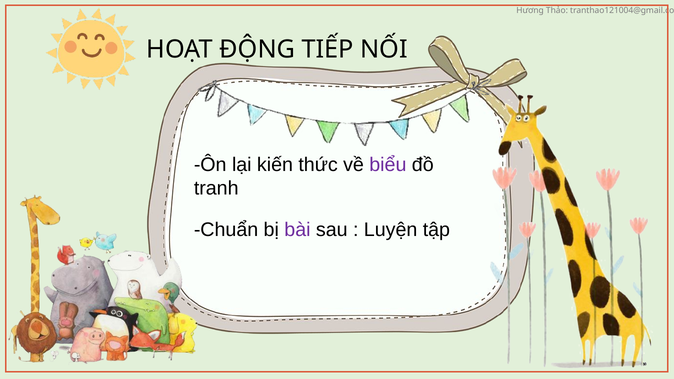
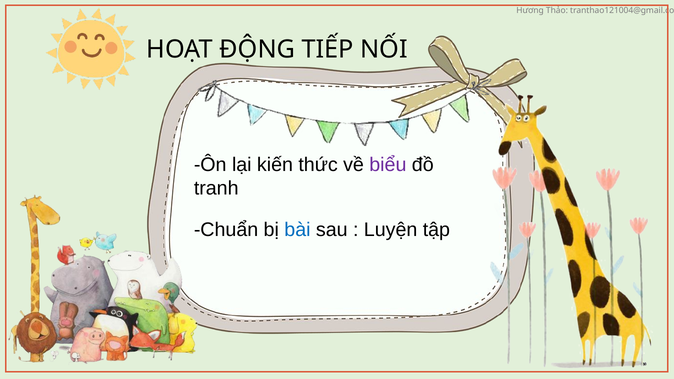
bài colour: purple -> blue
